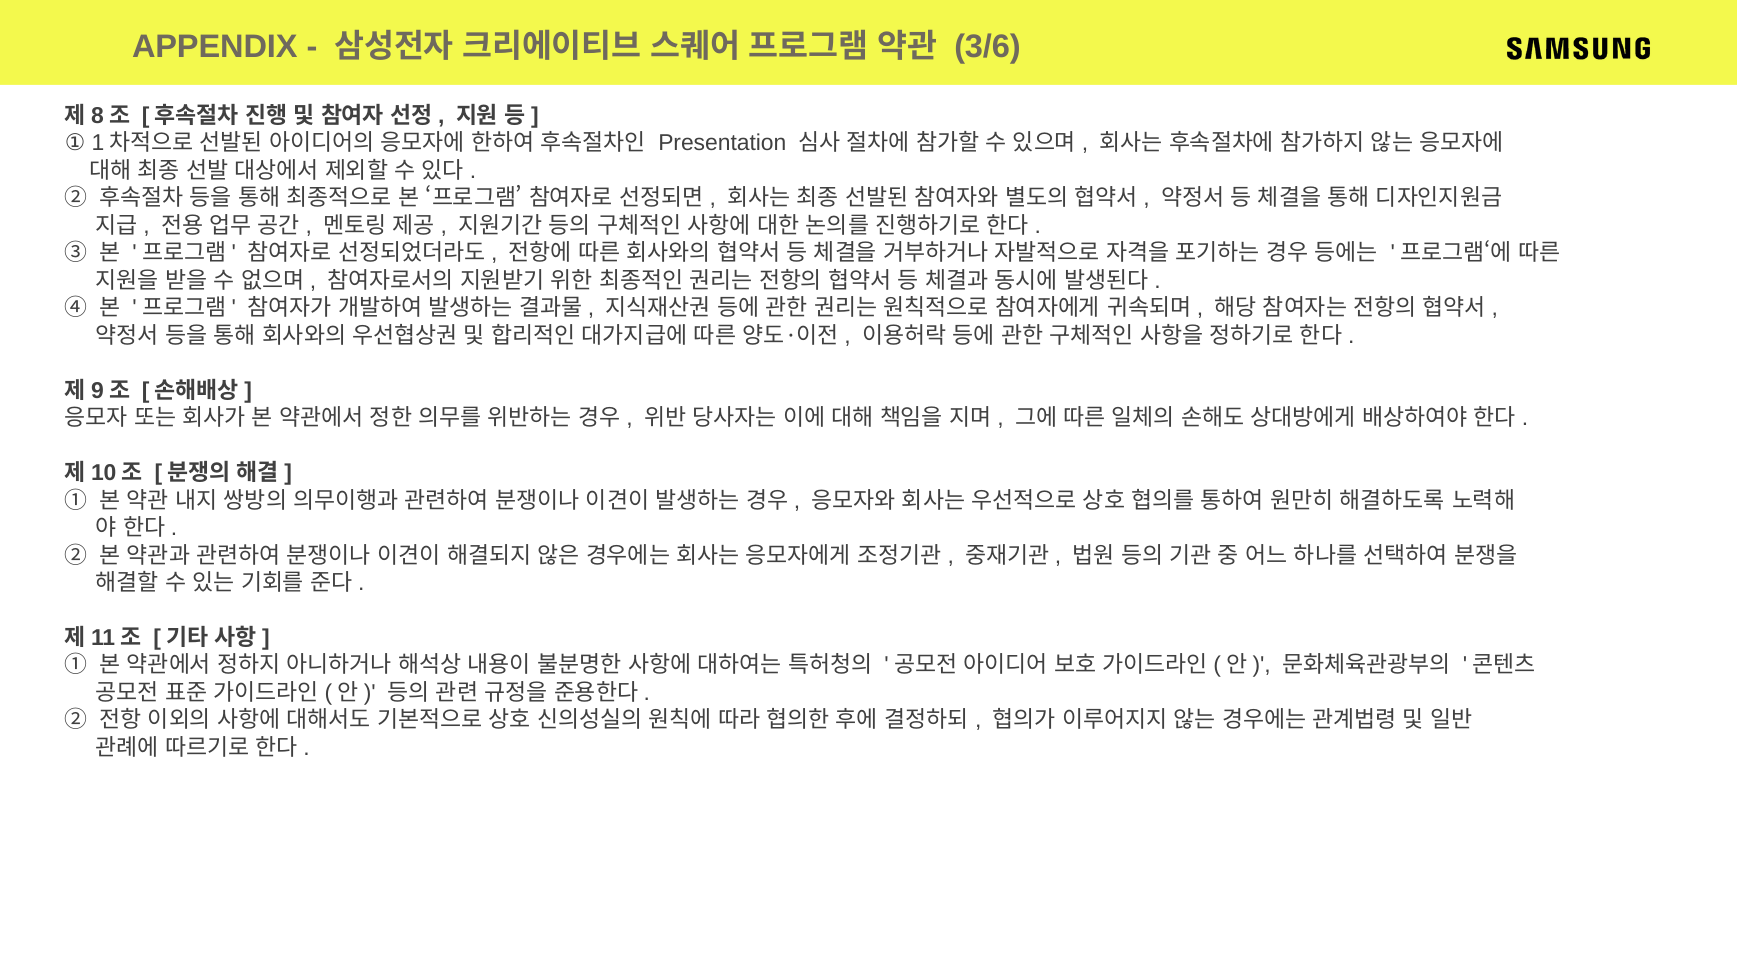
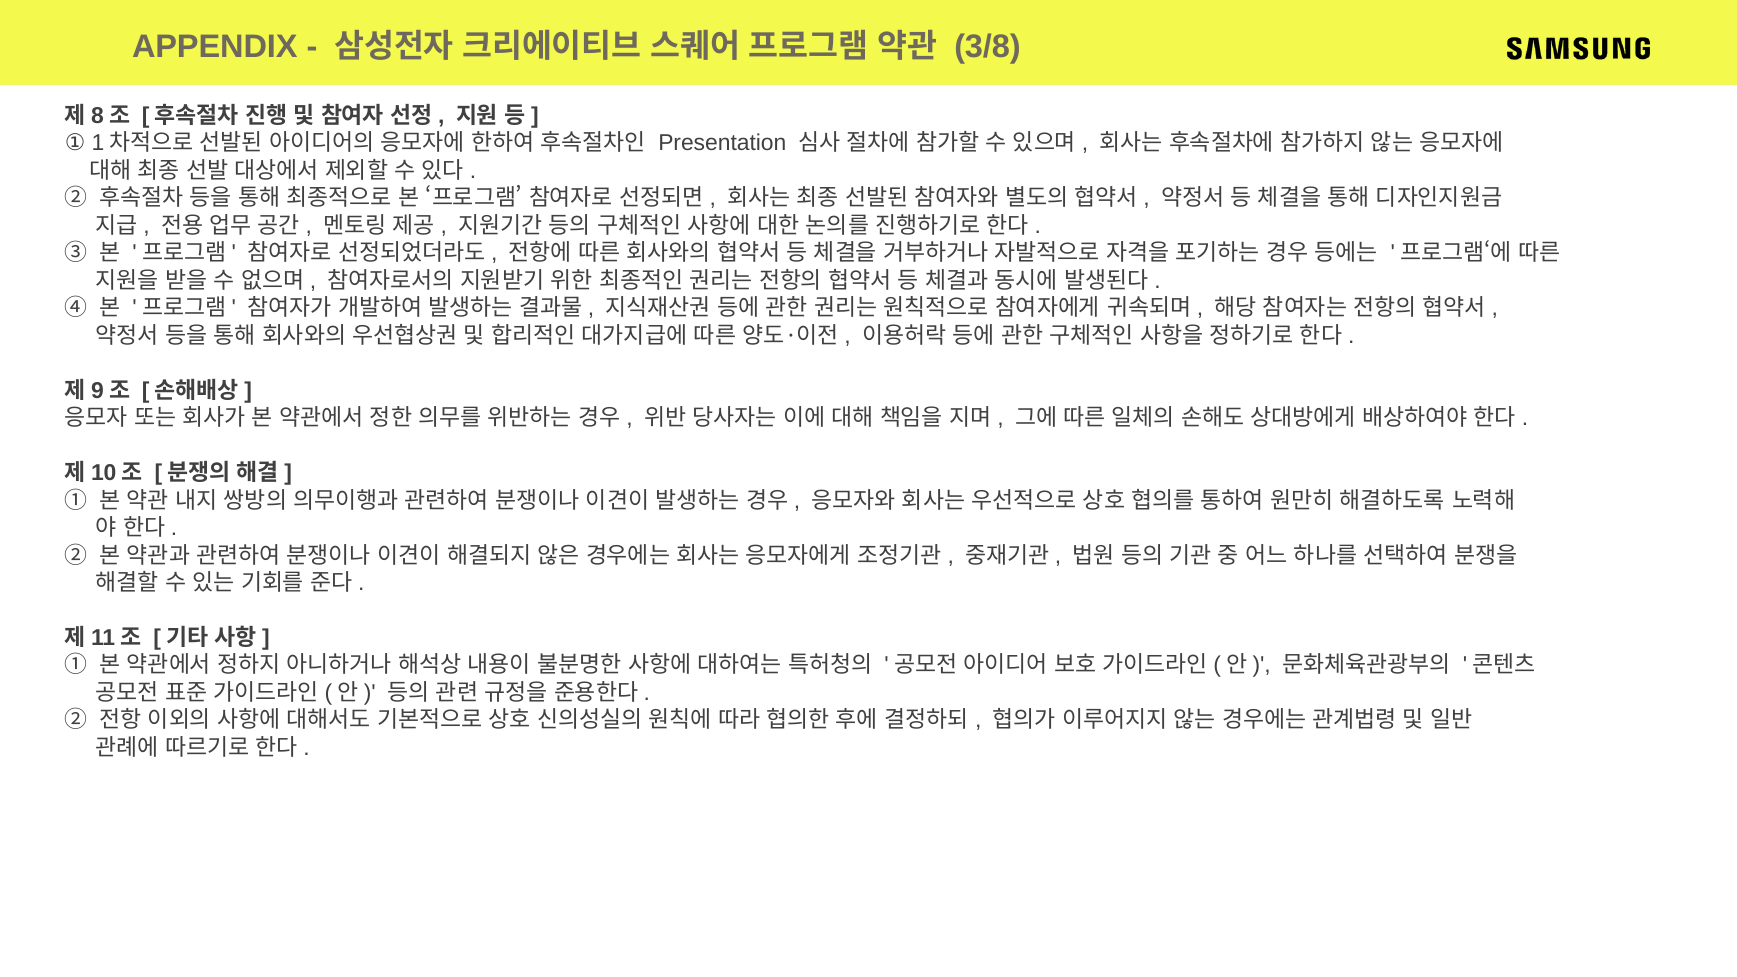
3/6: 3/6 -> 3/8
